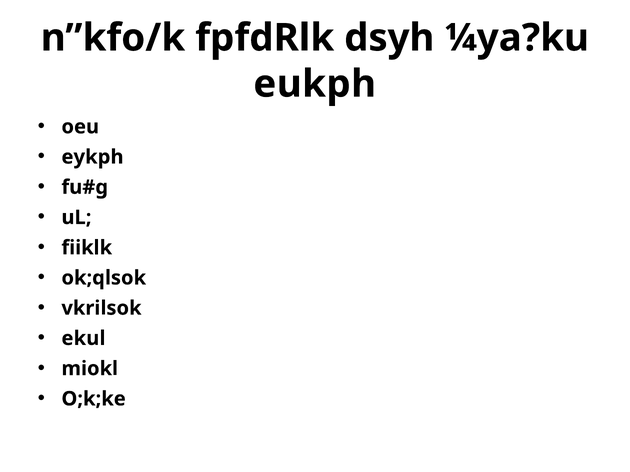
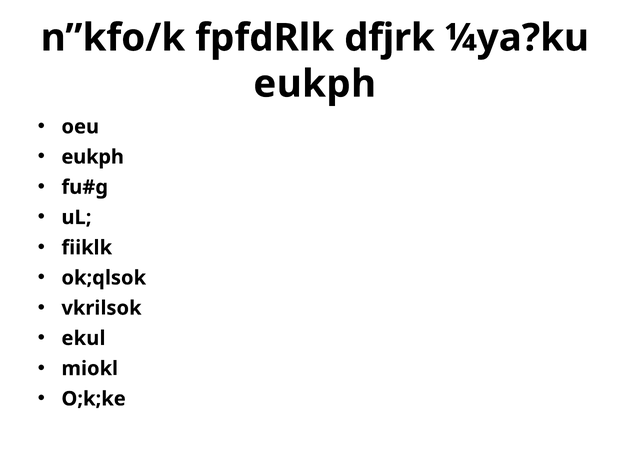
dsyh: dsyh -> dfjrk
eykph at (93, 157): eykph -> eukph
